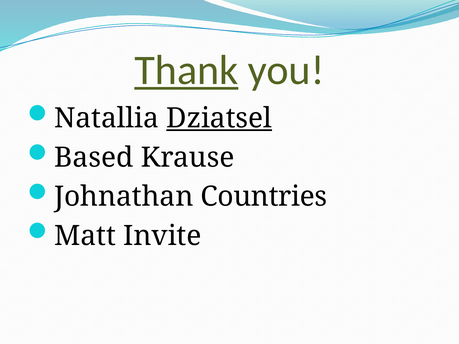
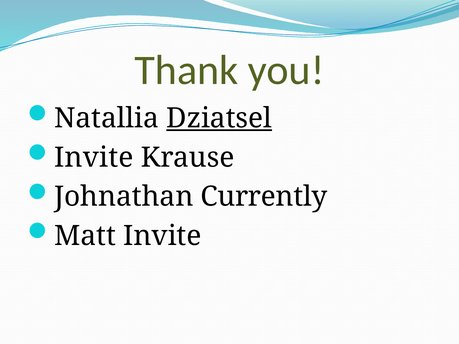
Thank underline: present -> none
Based at (94, 158): Based -> Invite
Countries: Countries -> Currently
